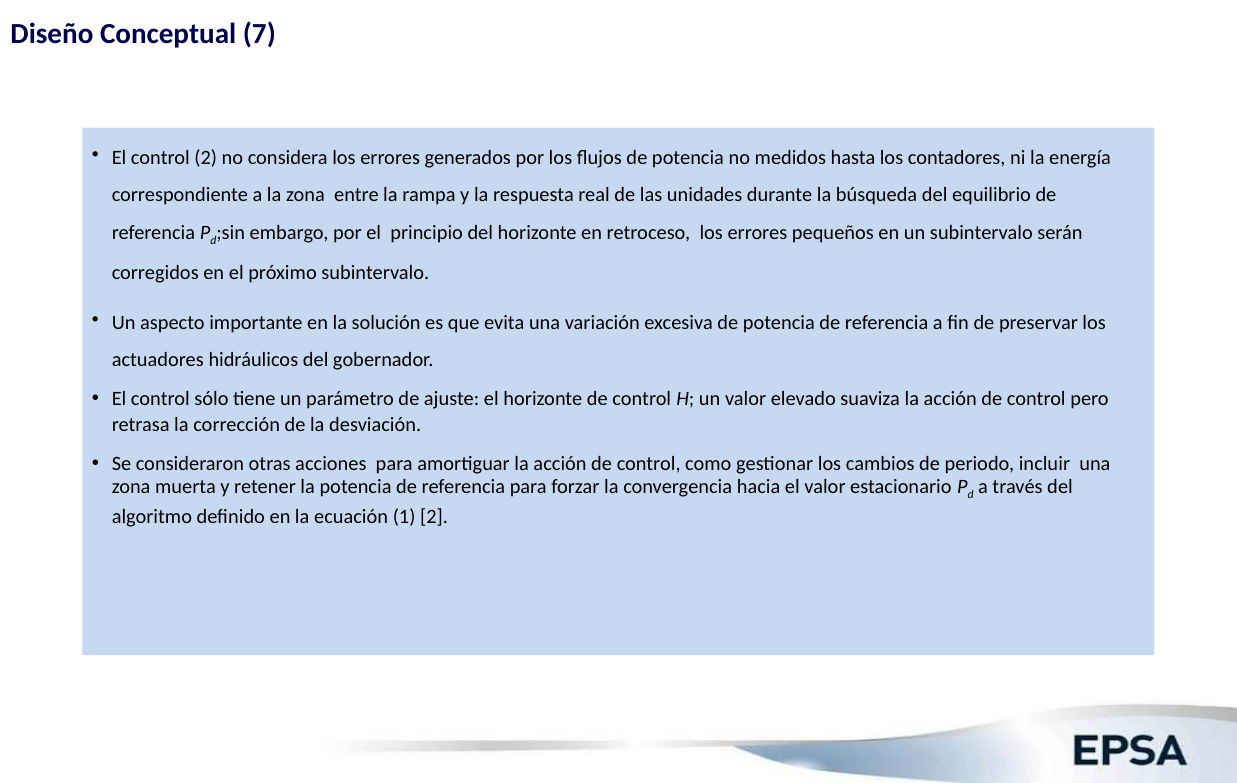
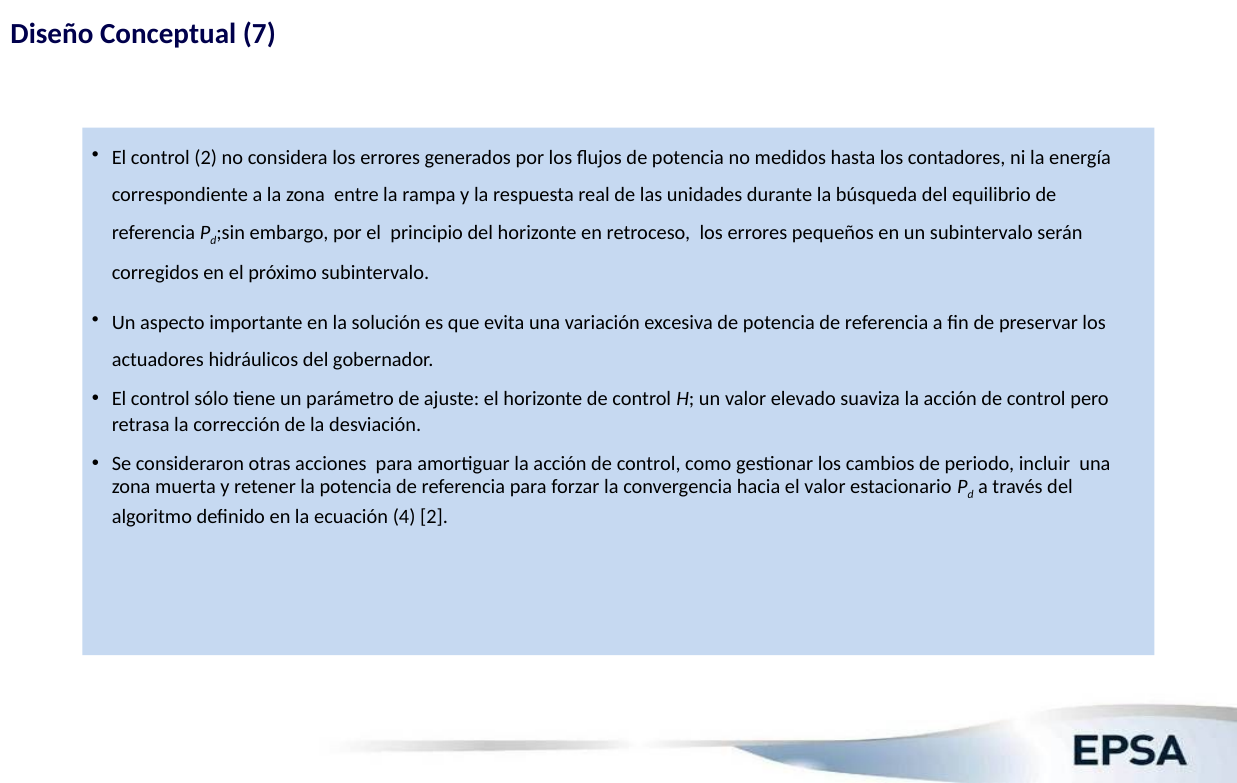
1: 1 -> 4
